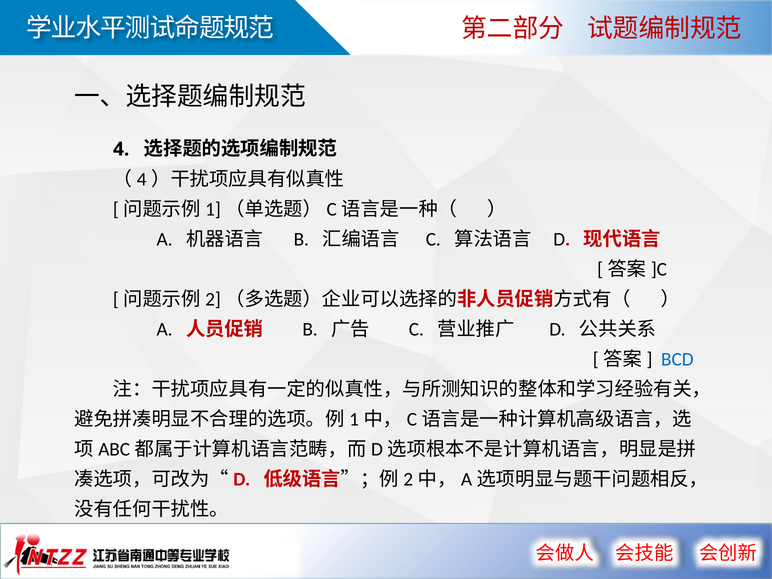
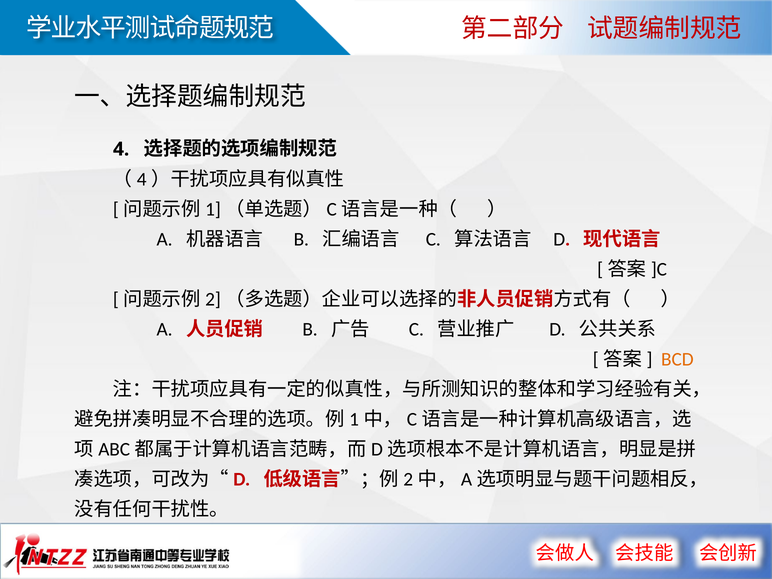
BCD colour: blue -> orange
